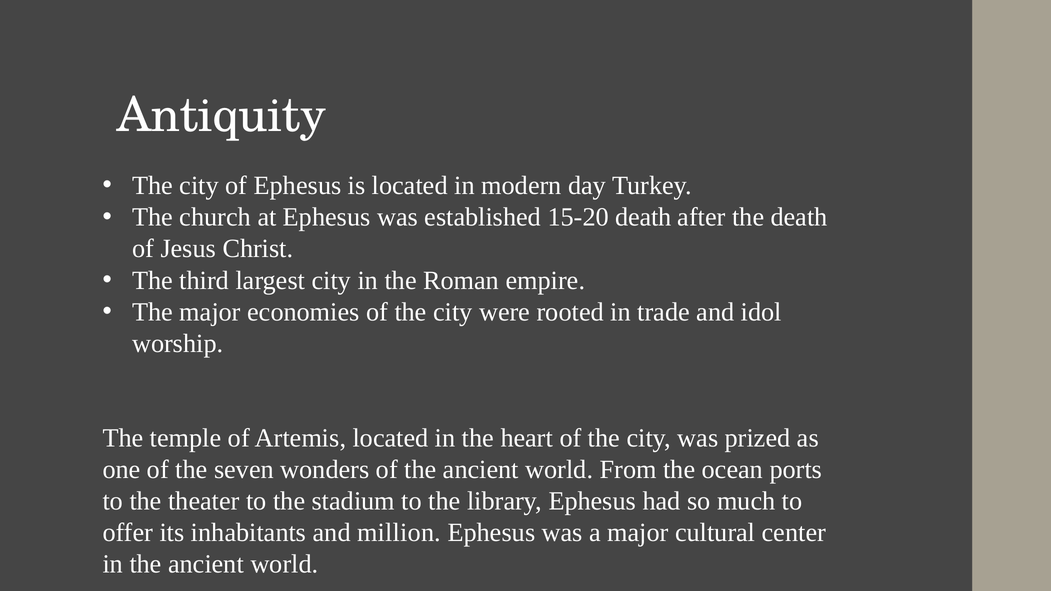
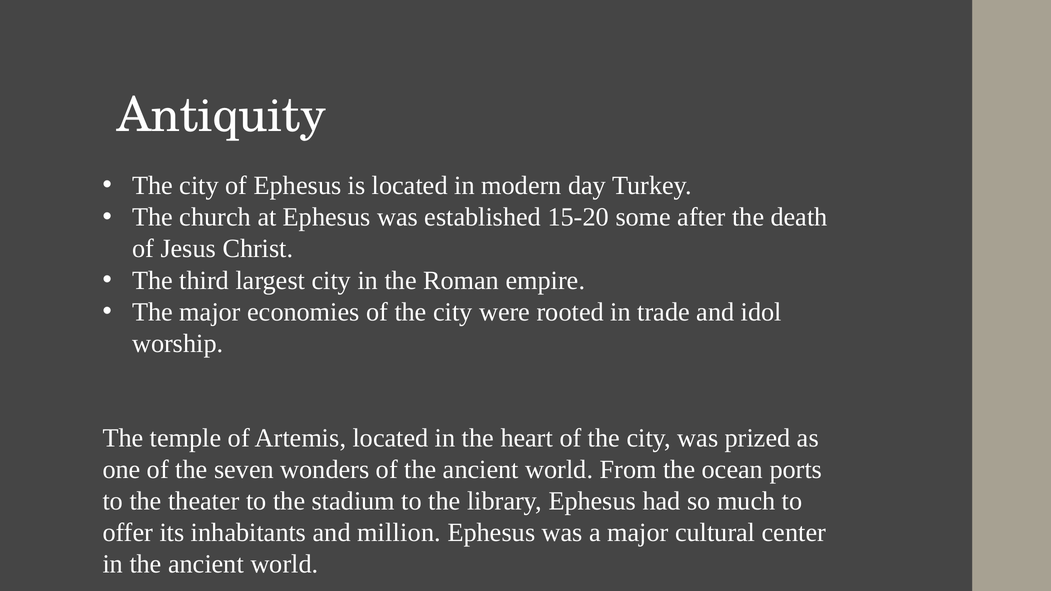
15-20 death: death -> some
